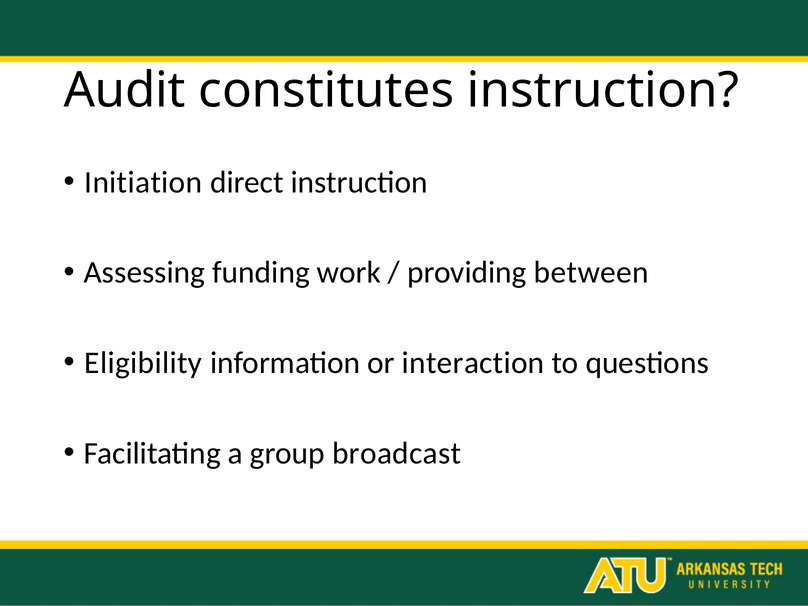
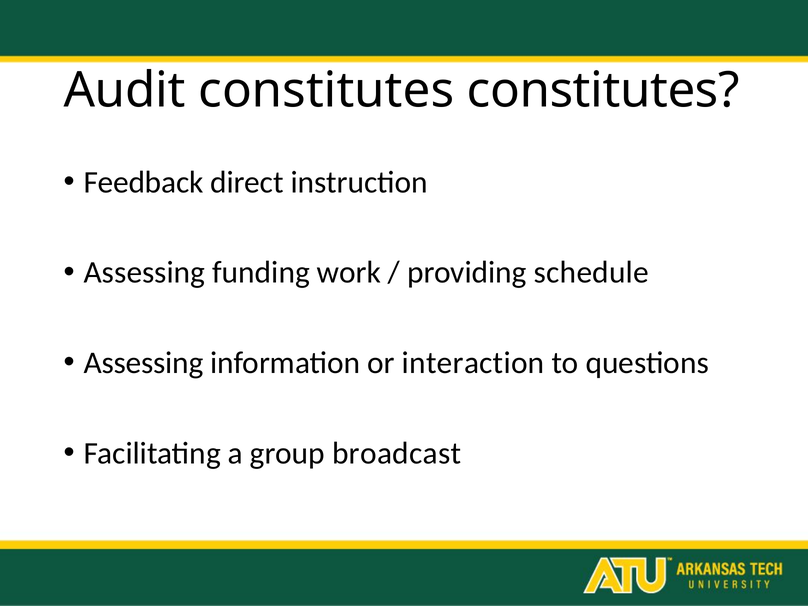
constitutes instruction: instruction -> constitutes
Initiation: Initiation -> Feedback
between: between -> schedule
Eligibility at (143, 363): Eligibility -> Assessing
